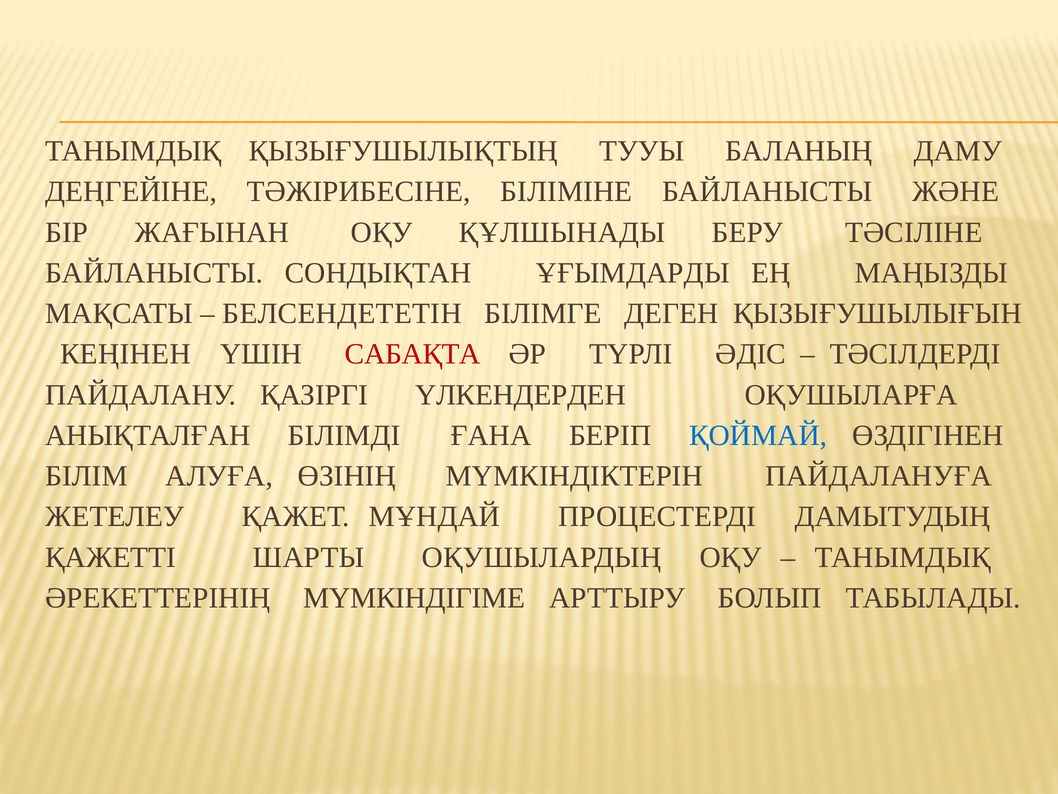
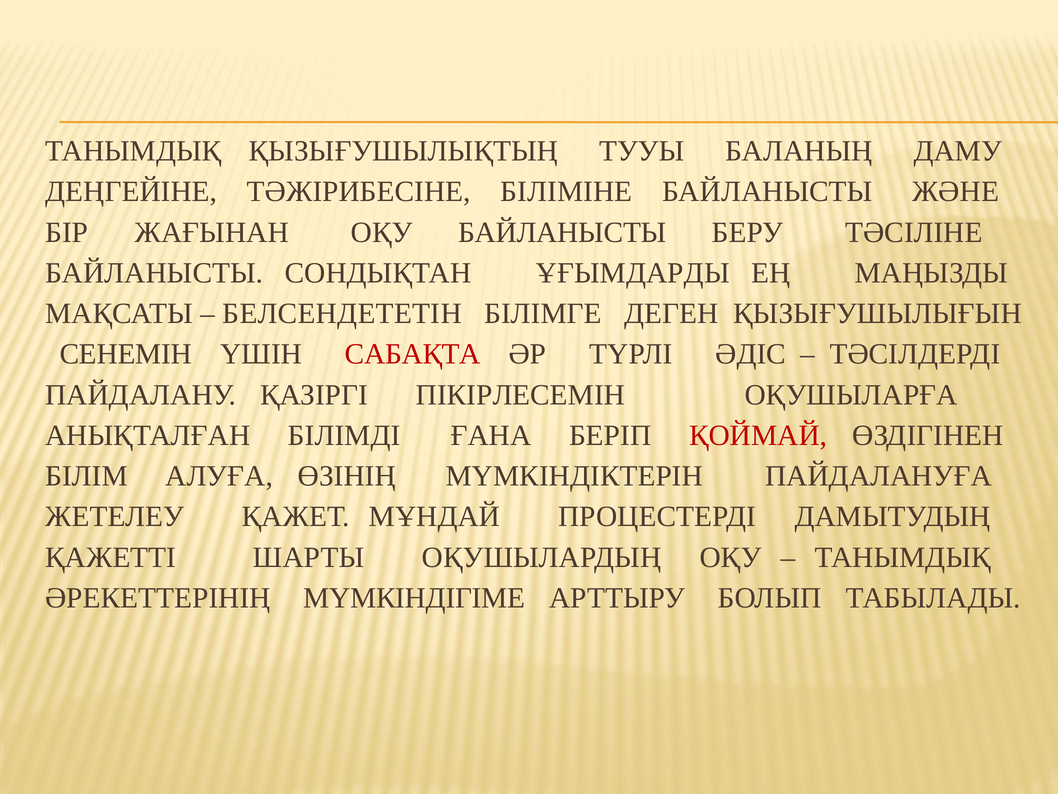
ОҚУ ҚҰЛШЫНАДЫ: ҚҰЛШЫНАДЫ -> БАЙЛАНЫСТЫ
КЕҢІНЕН: КЕҢІНЕН -> СЕНЕМІН
ҮЛКЕНДЕРДЕН: ҮЛКЕНДЕРДЕН -> ПІКІРЛЕСЕМІН
ҚОЙМАЙ colour: blue -> red
